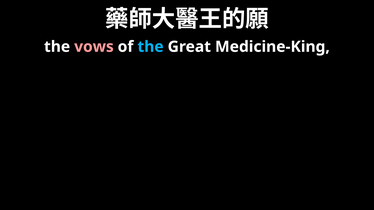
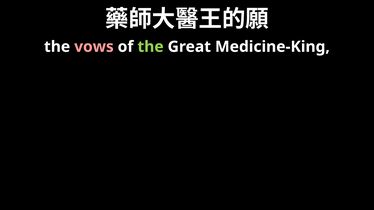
the at (151, 47) colour: light blue -> light green
